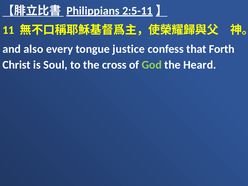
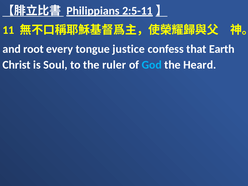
also: also -> root
Forth: Forth -> Earth
cross: cross -> ruler
God colour: light green -> light blue
